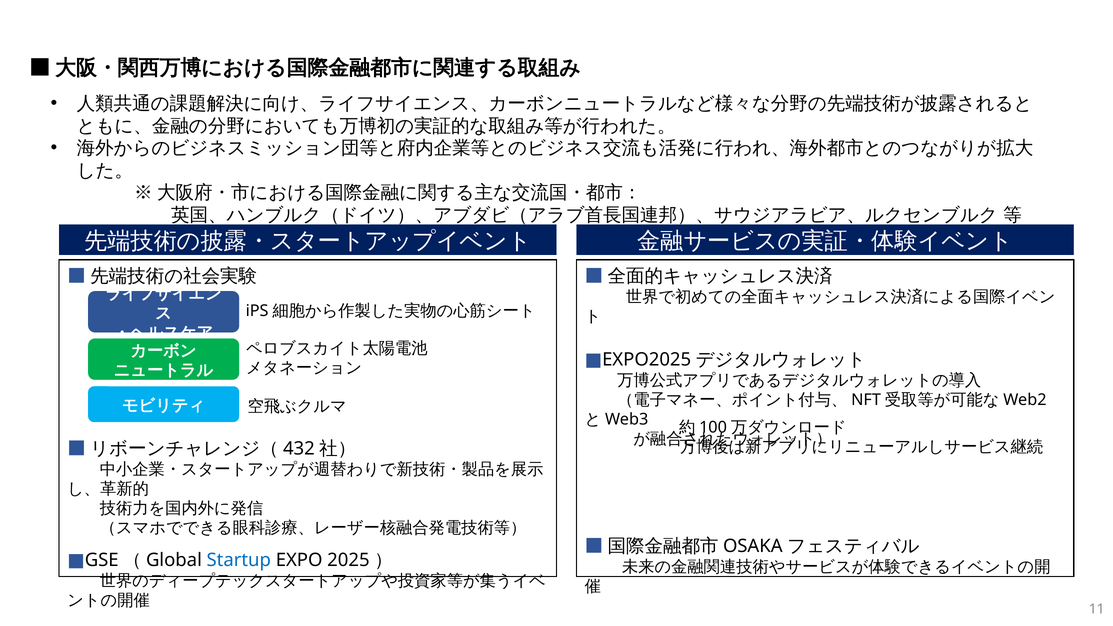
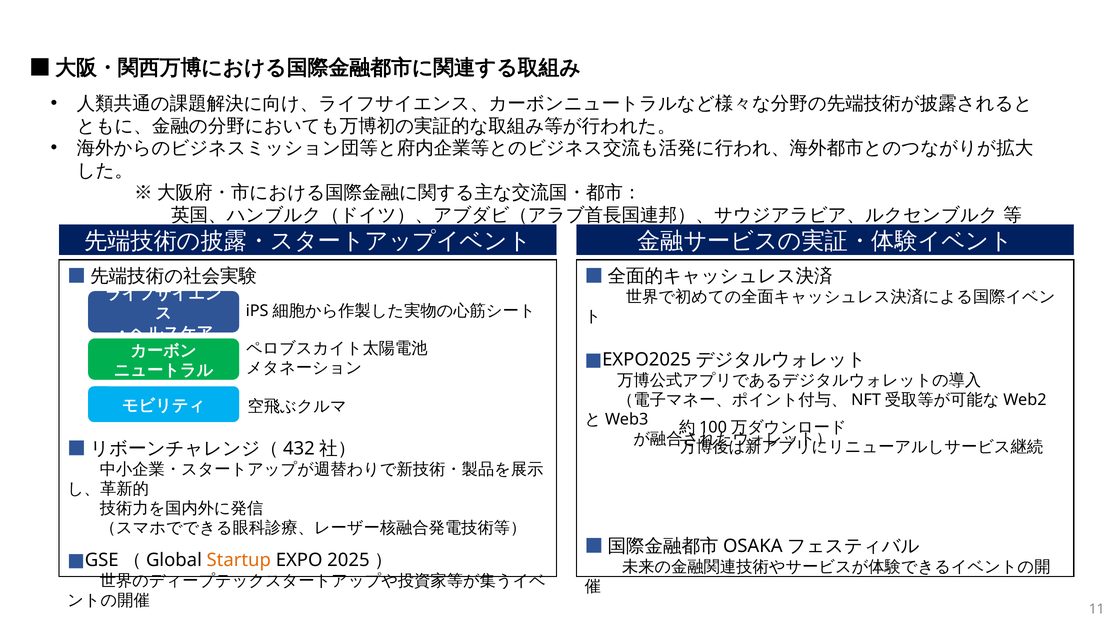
Startup colour: blue -> orange
